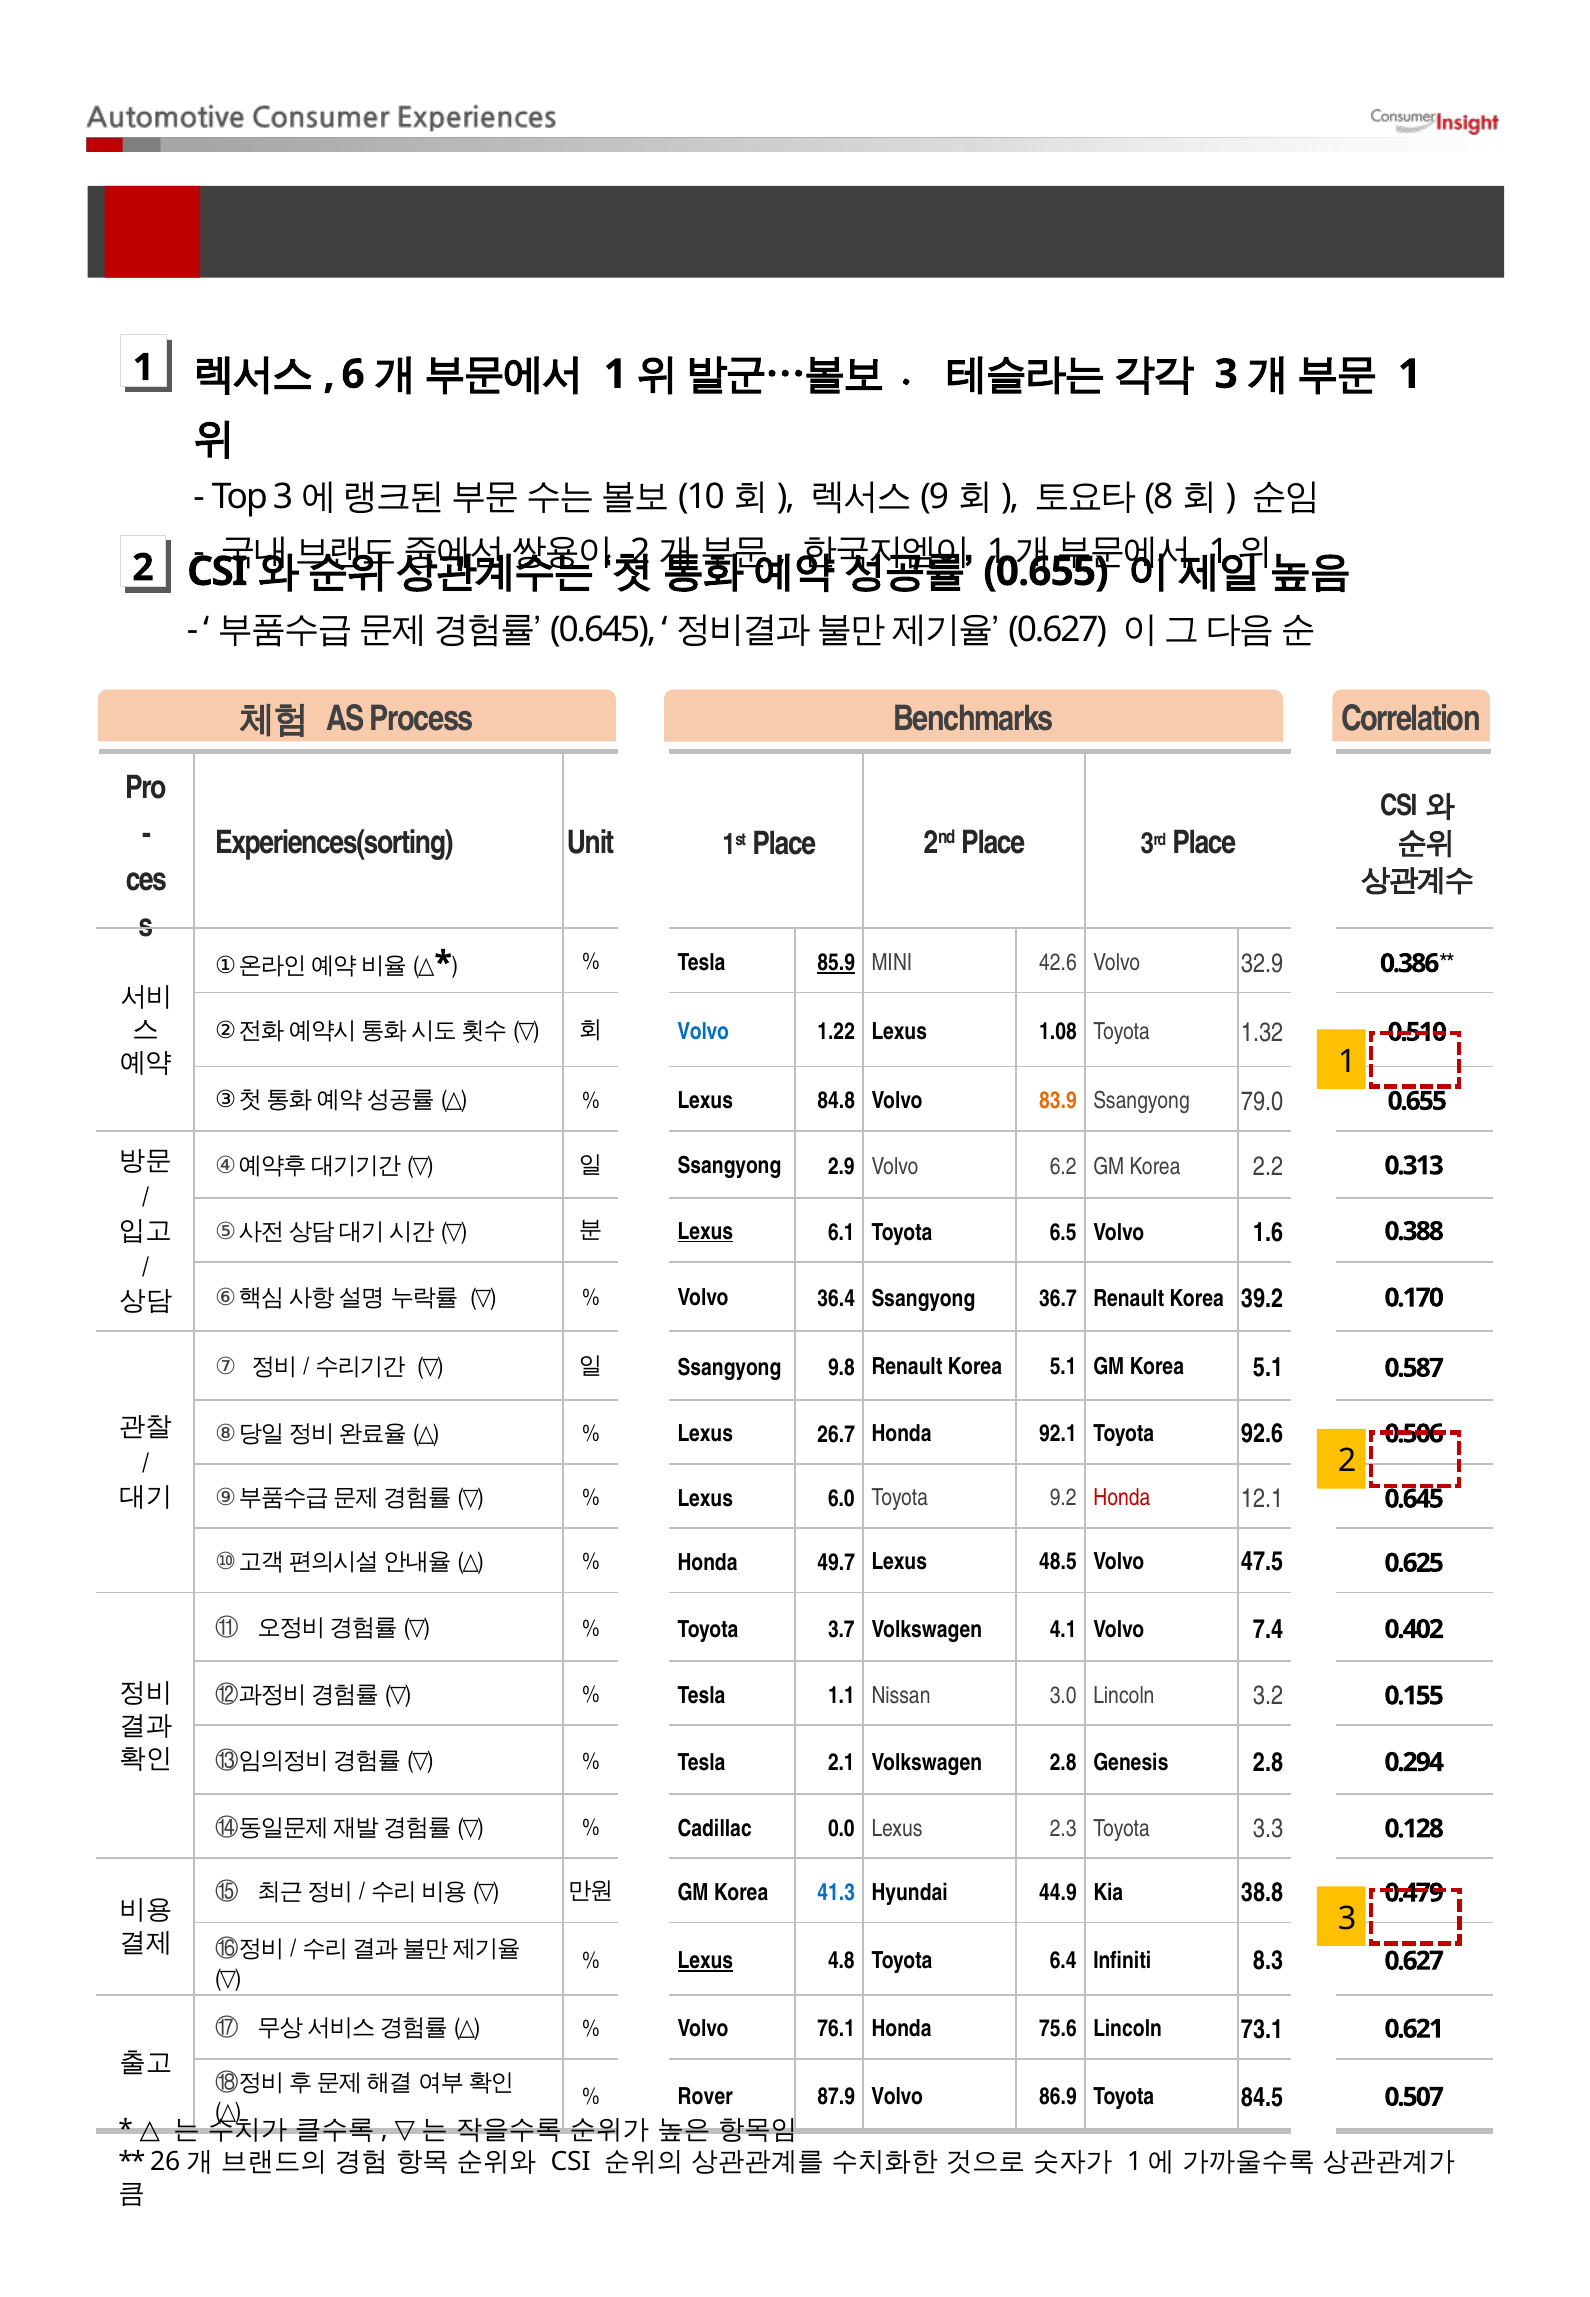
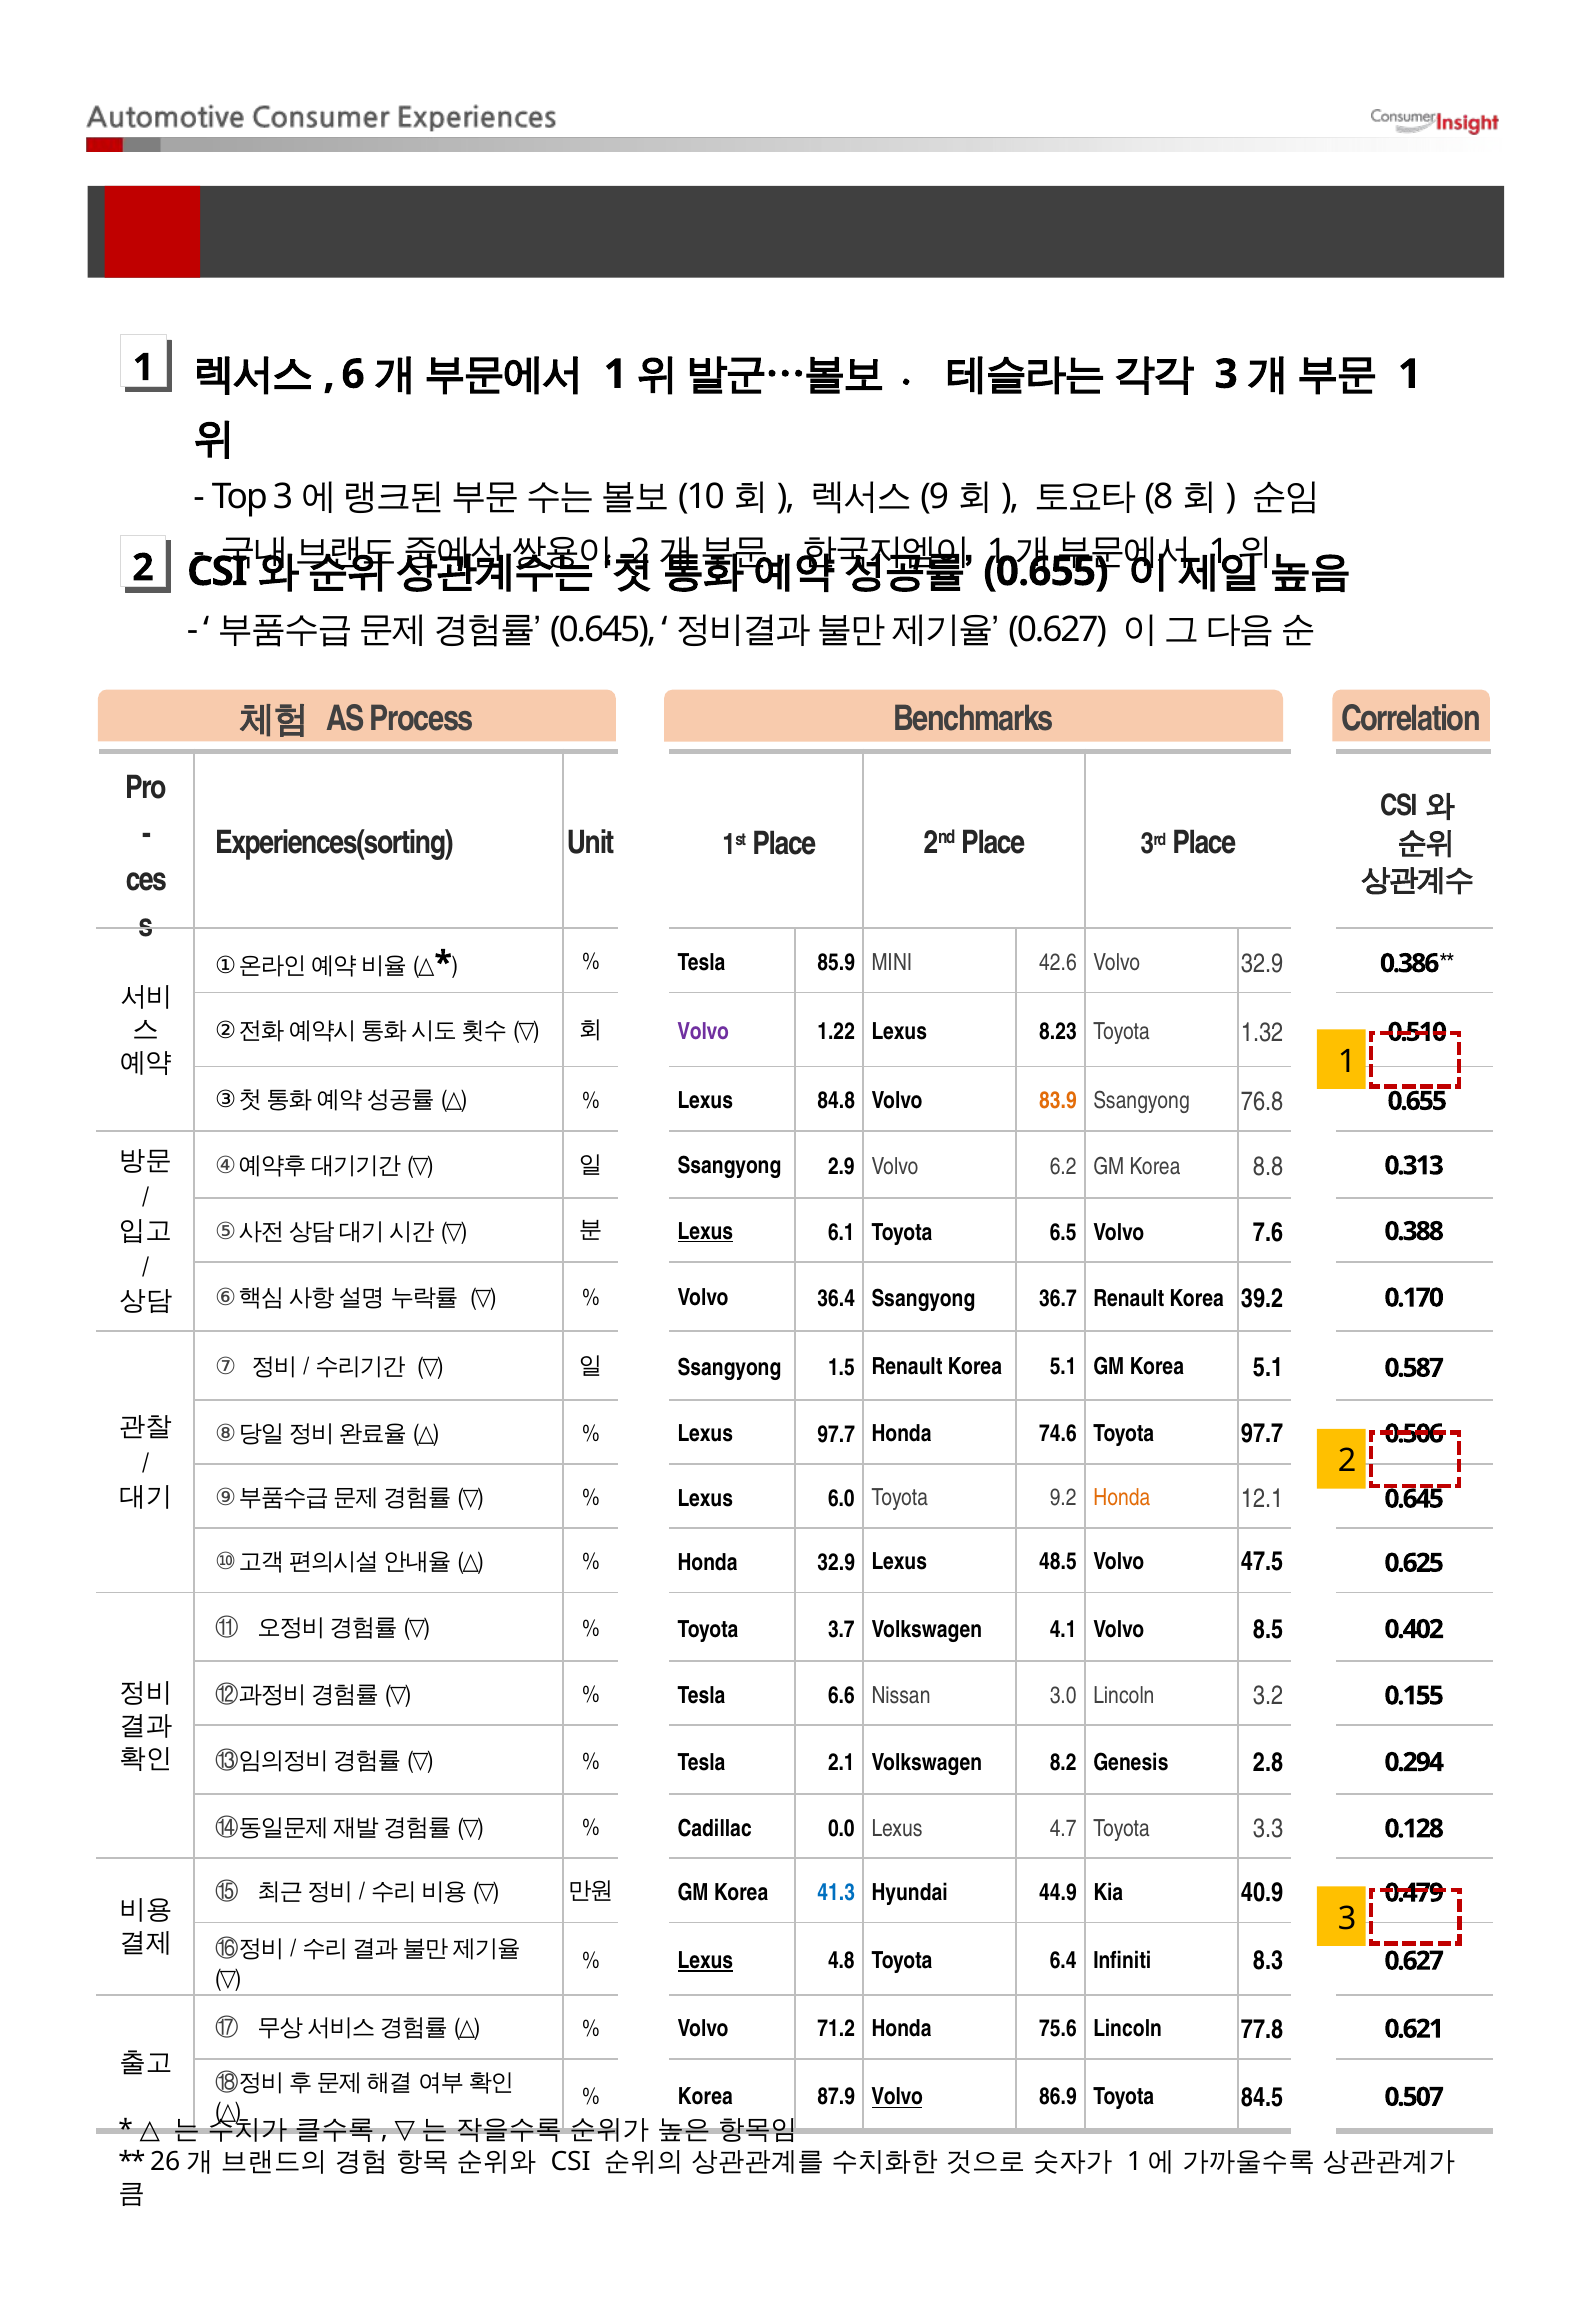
85.9 underline: present -> none
Volvo at (703, 1032) colour: blue -> purple
1.08: 1.08 -> 8.23
79.0: 79.0 -> 76.8
2.2: 2.2 -> 8.8
1.6: 1.6 -> 7.6
9.8: 9.8 -> 1.5
Lexus 26.7: 26.7 -> 97.7
92.1: 92.1 -> 74.6
Toyota 92.6: 92.6 -> 97.7
Honda at (1122, 1498) colour: red -> orange
Honda 49.7: 49.7 -> 32.9
7.4: 7.4 -> 8.5
1.1: 1.1 -> 6.6
Volkswagen 2.8: 2.8 -> 8.2
2.3: 2.3 -> 4.7
38.8: 38.8 -> 40.9
76.1: 76.1 -> 71.2
73.1: 73.1 -> 77.8
Rover at (705, 2097): Rover -> Korea
Volvo at (897, 2097) underline: none -> present
